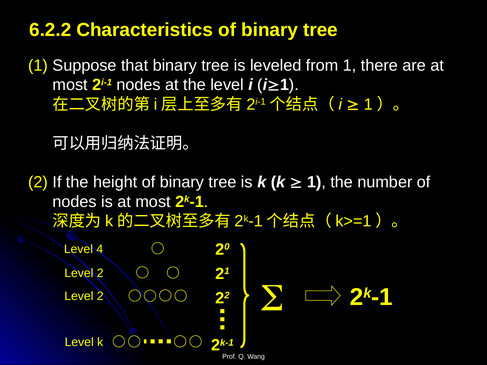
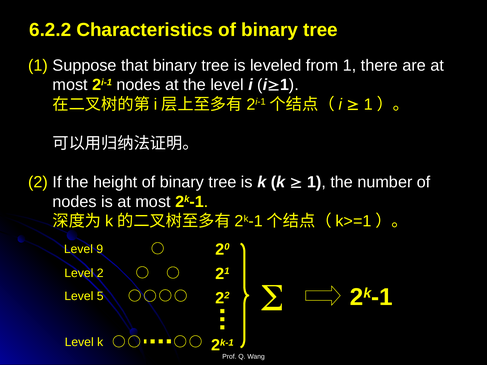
4: 4 -> 9
2 at (100, 296): 2 -> 5
